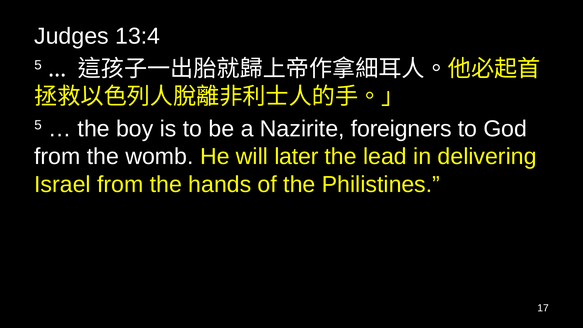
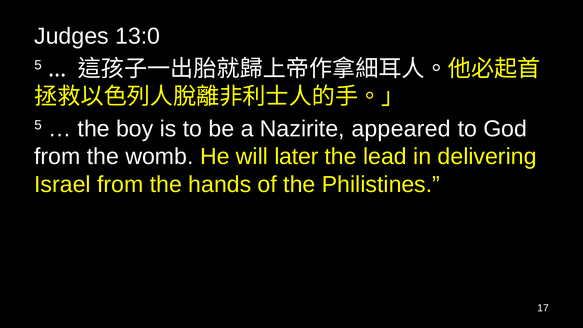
13:4: 13:4 -> 13:0
foreigners: foreigners -> appeared
